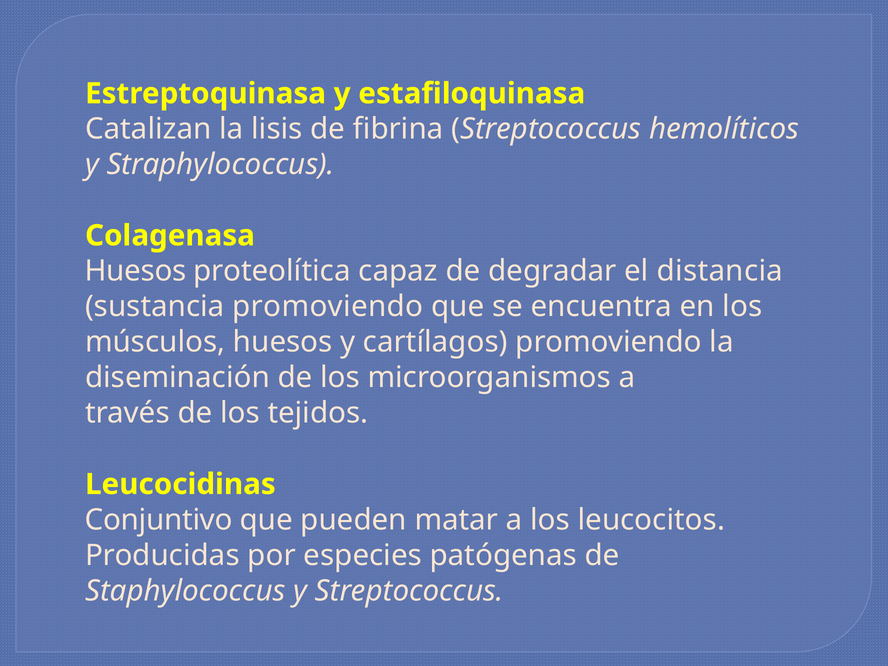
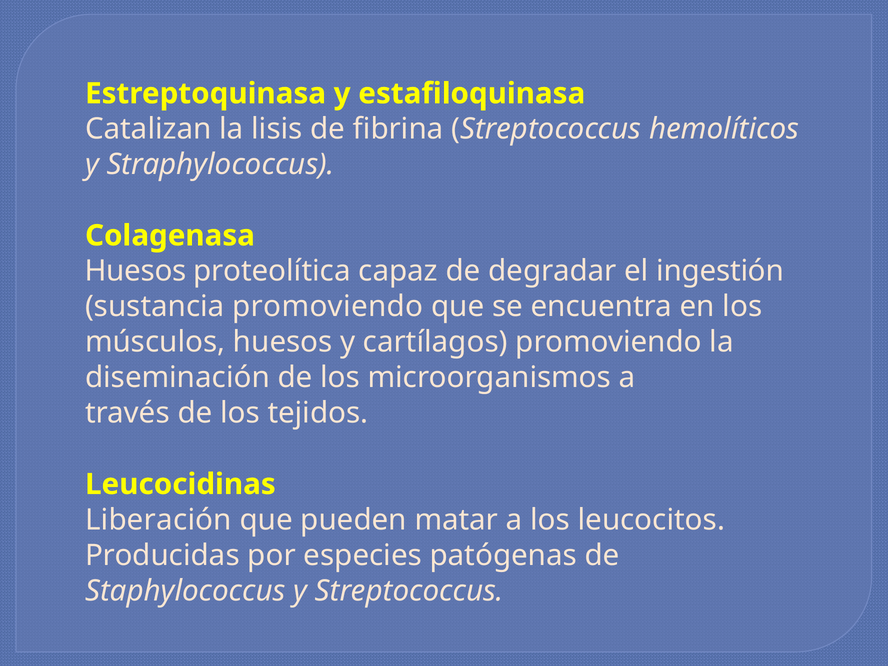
distancia: distancia -> ingestión
Conjuntivo: Conjuntivo -> Liberación
